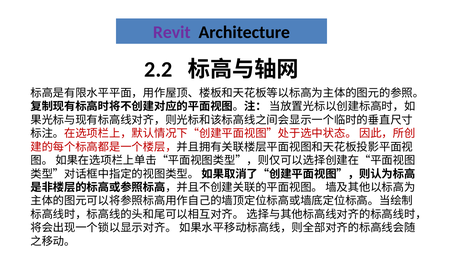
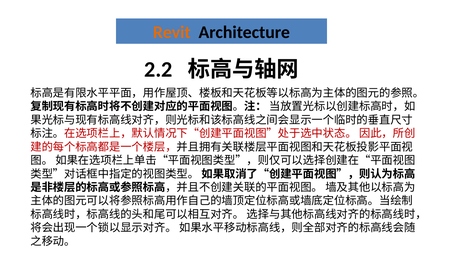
Revit colour: purple -> orange
